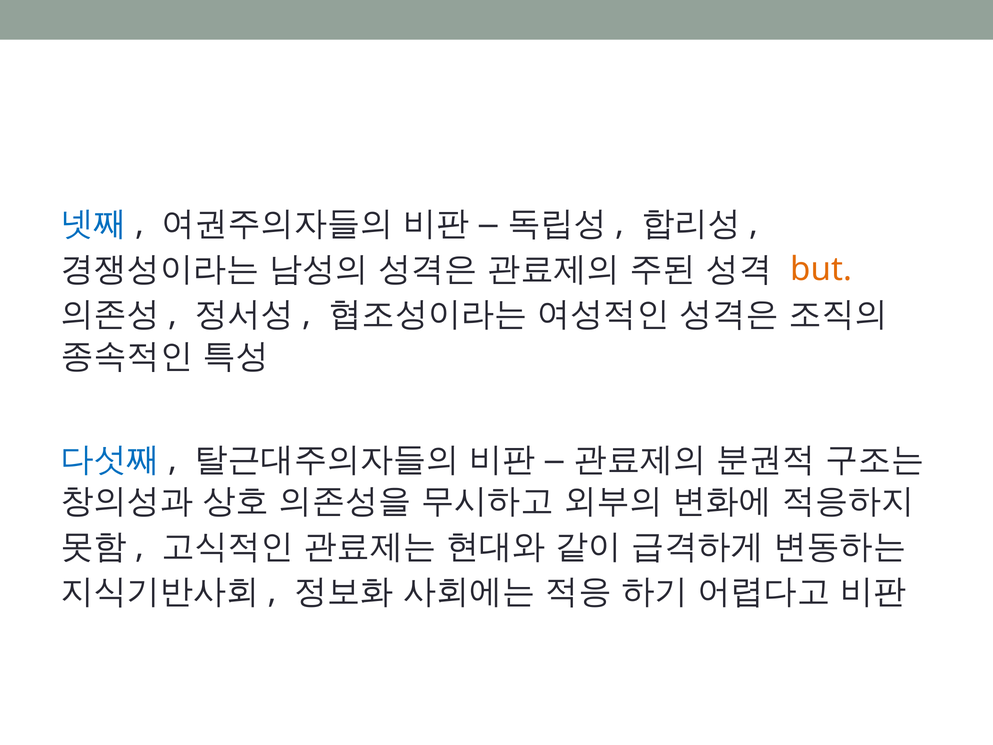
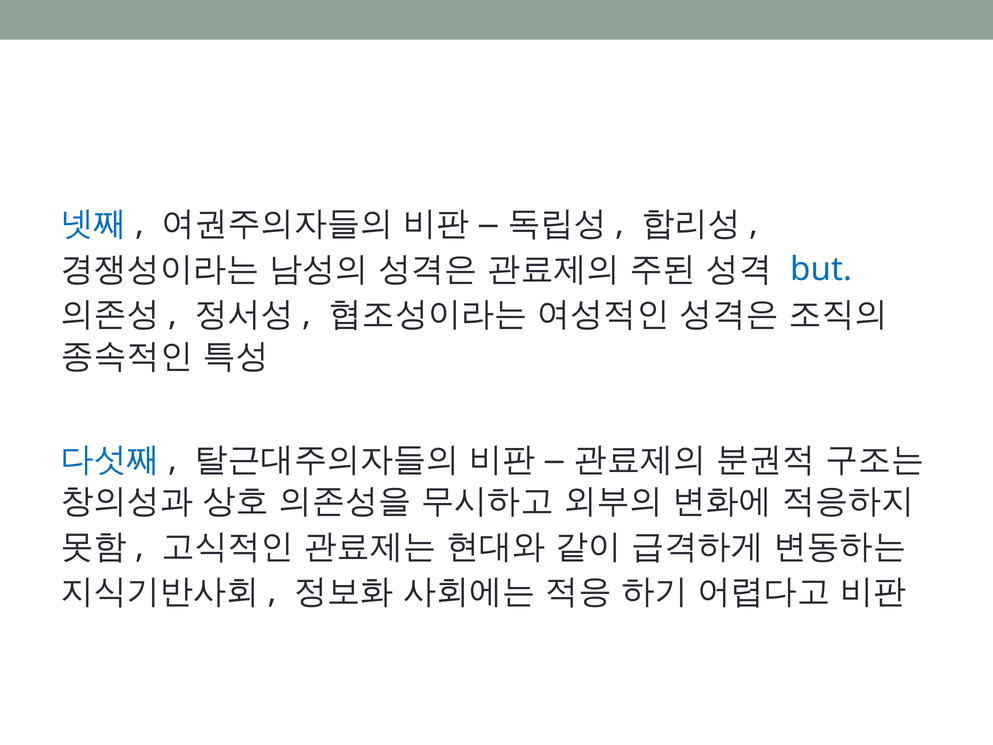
but colour: orange -> blue
